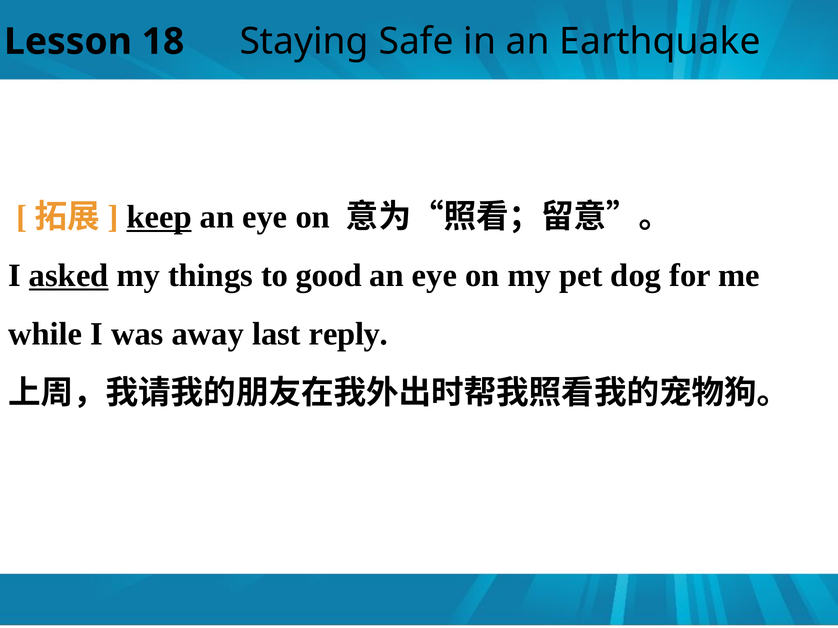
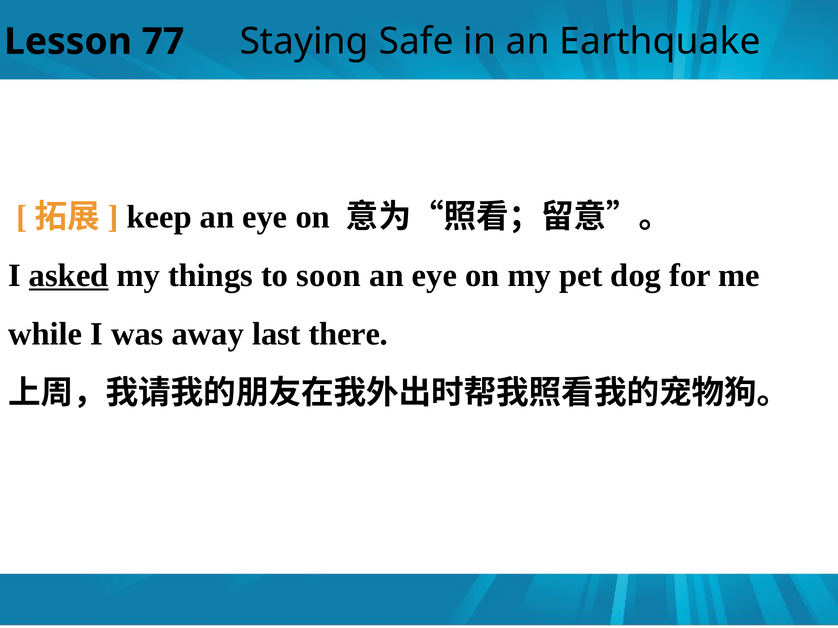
18: 18 -> 77
keep underline: present -> none
good: good -> soon
reply: reply -> there
